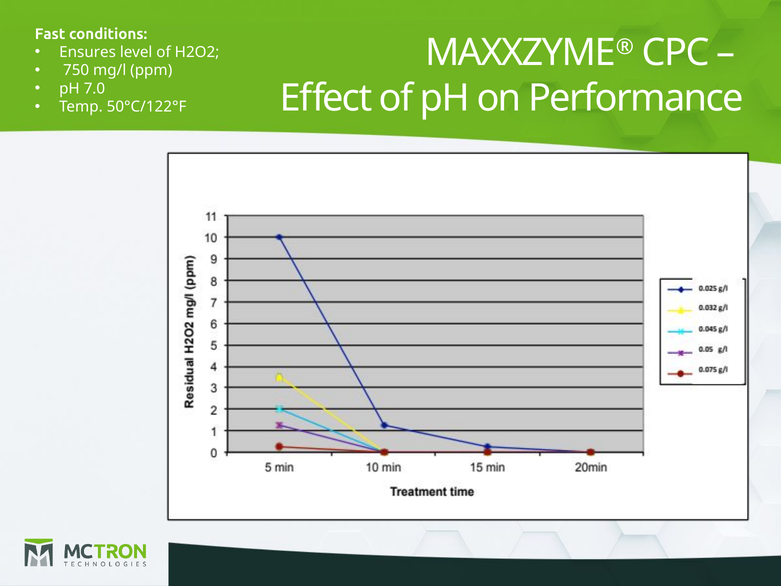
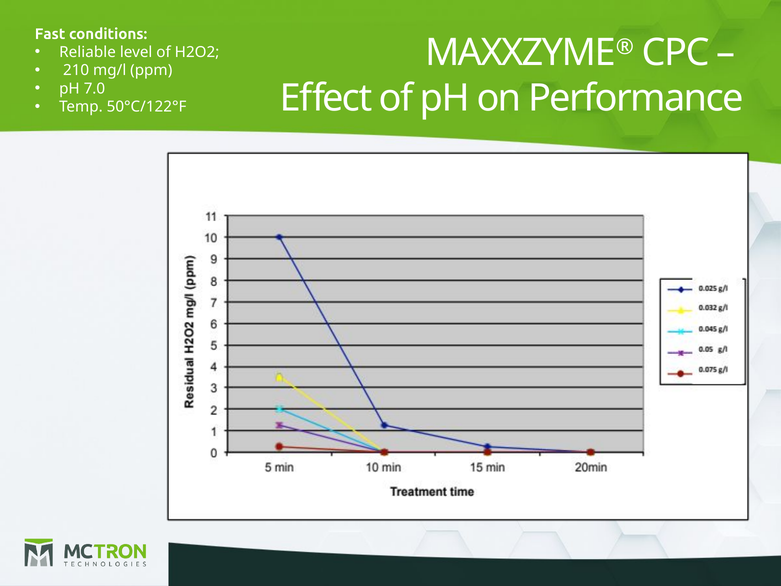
Ensures: Ensures -> Reliable
750: 750 -> 210
